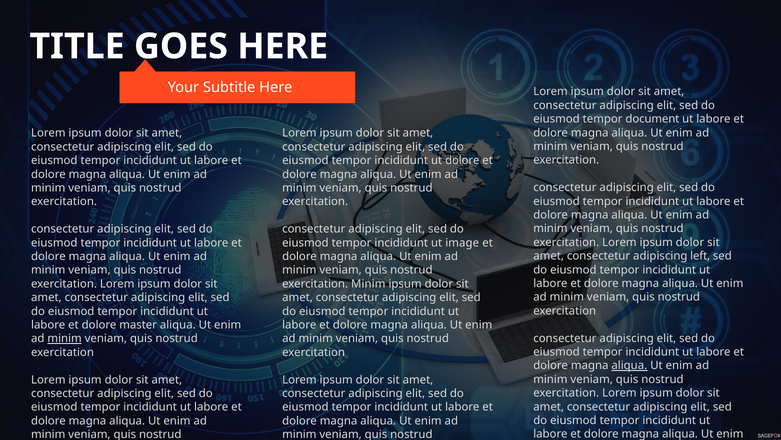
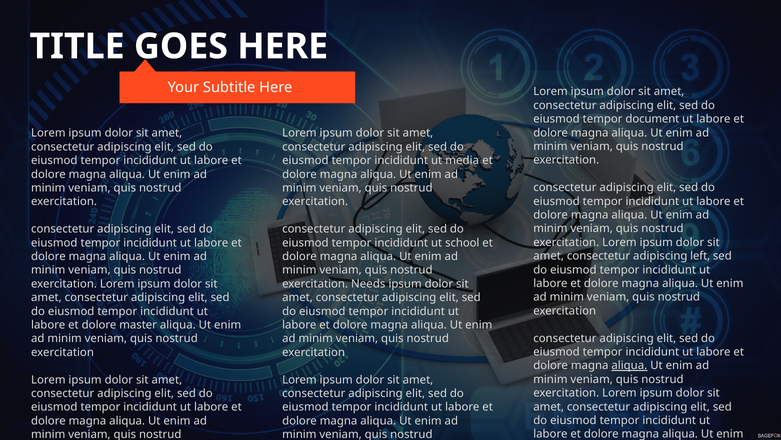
ut dolore: dolore -> media
image: image -> school
exercitation Minim: Minim -> Needs
minim at (65, 338) underline: present -> none
